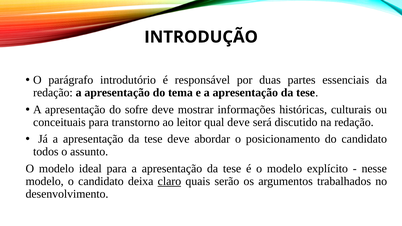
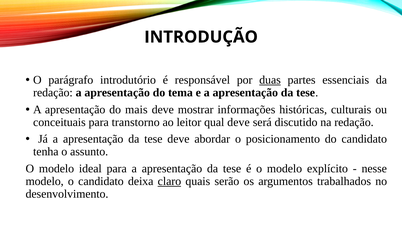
duas underline: none -> present
sofre: sofre -> mais
todos: todos -> tenha
